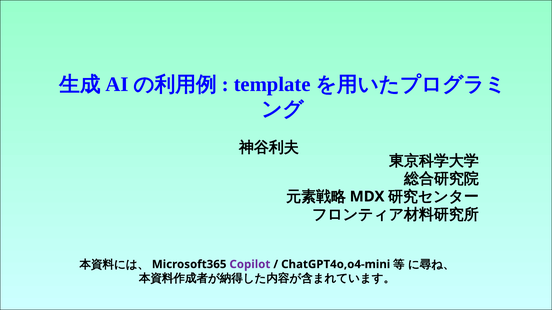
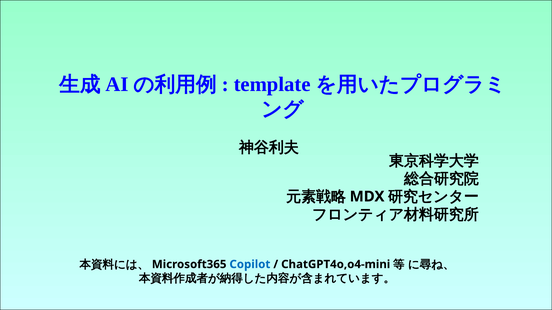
Copilot colour: purple -> blue
